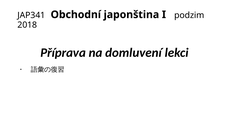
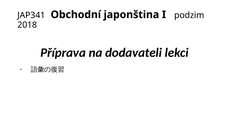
domluvení: domluvení -> dodavateli
